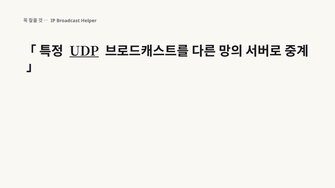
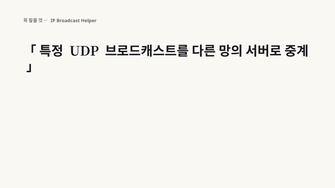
UDP underline: present -> none
